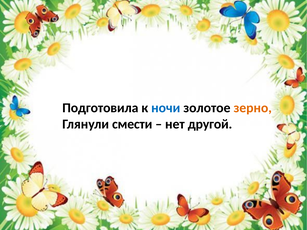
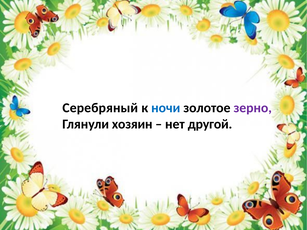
Подготовила: Подготовила -> Серебряный
зерно colour: orange -> purple
смести: смести -> хозяин
